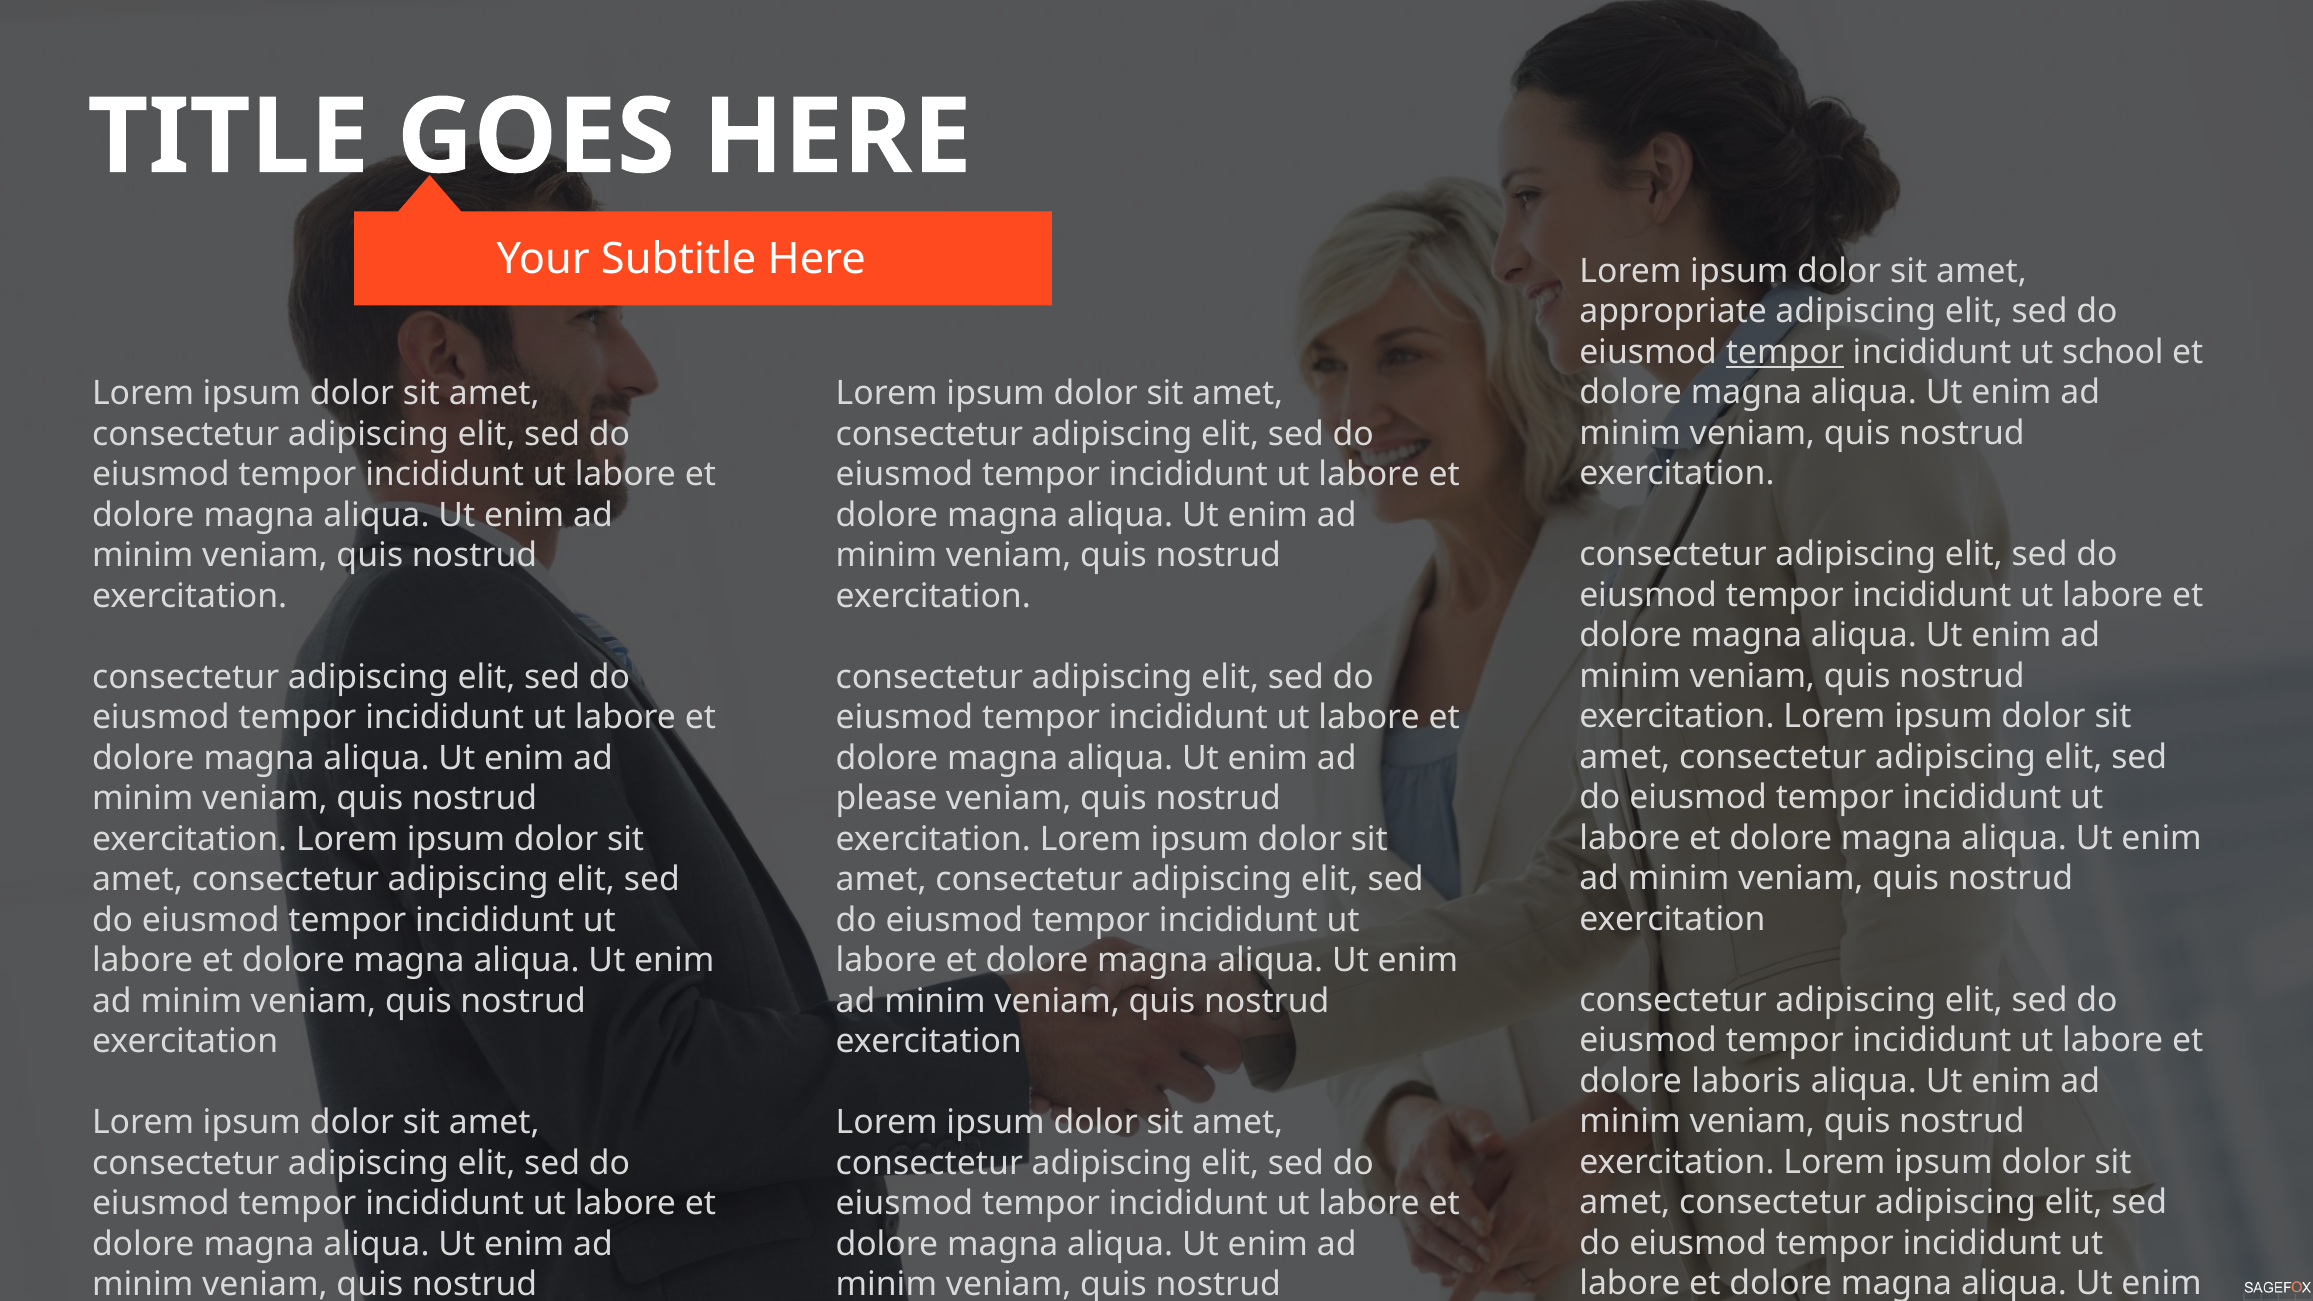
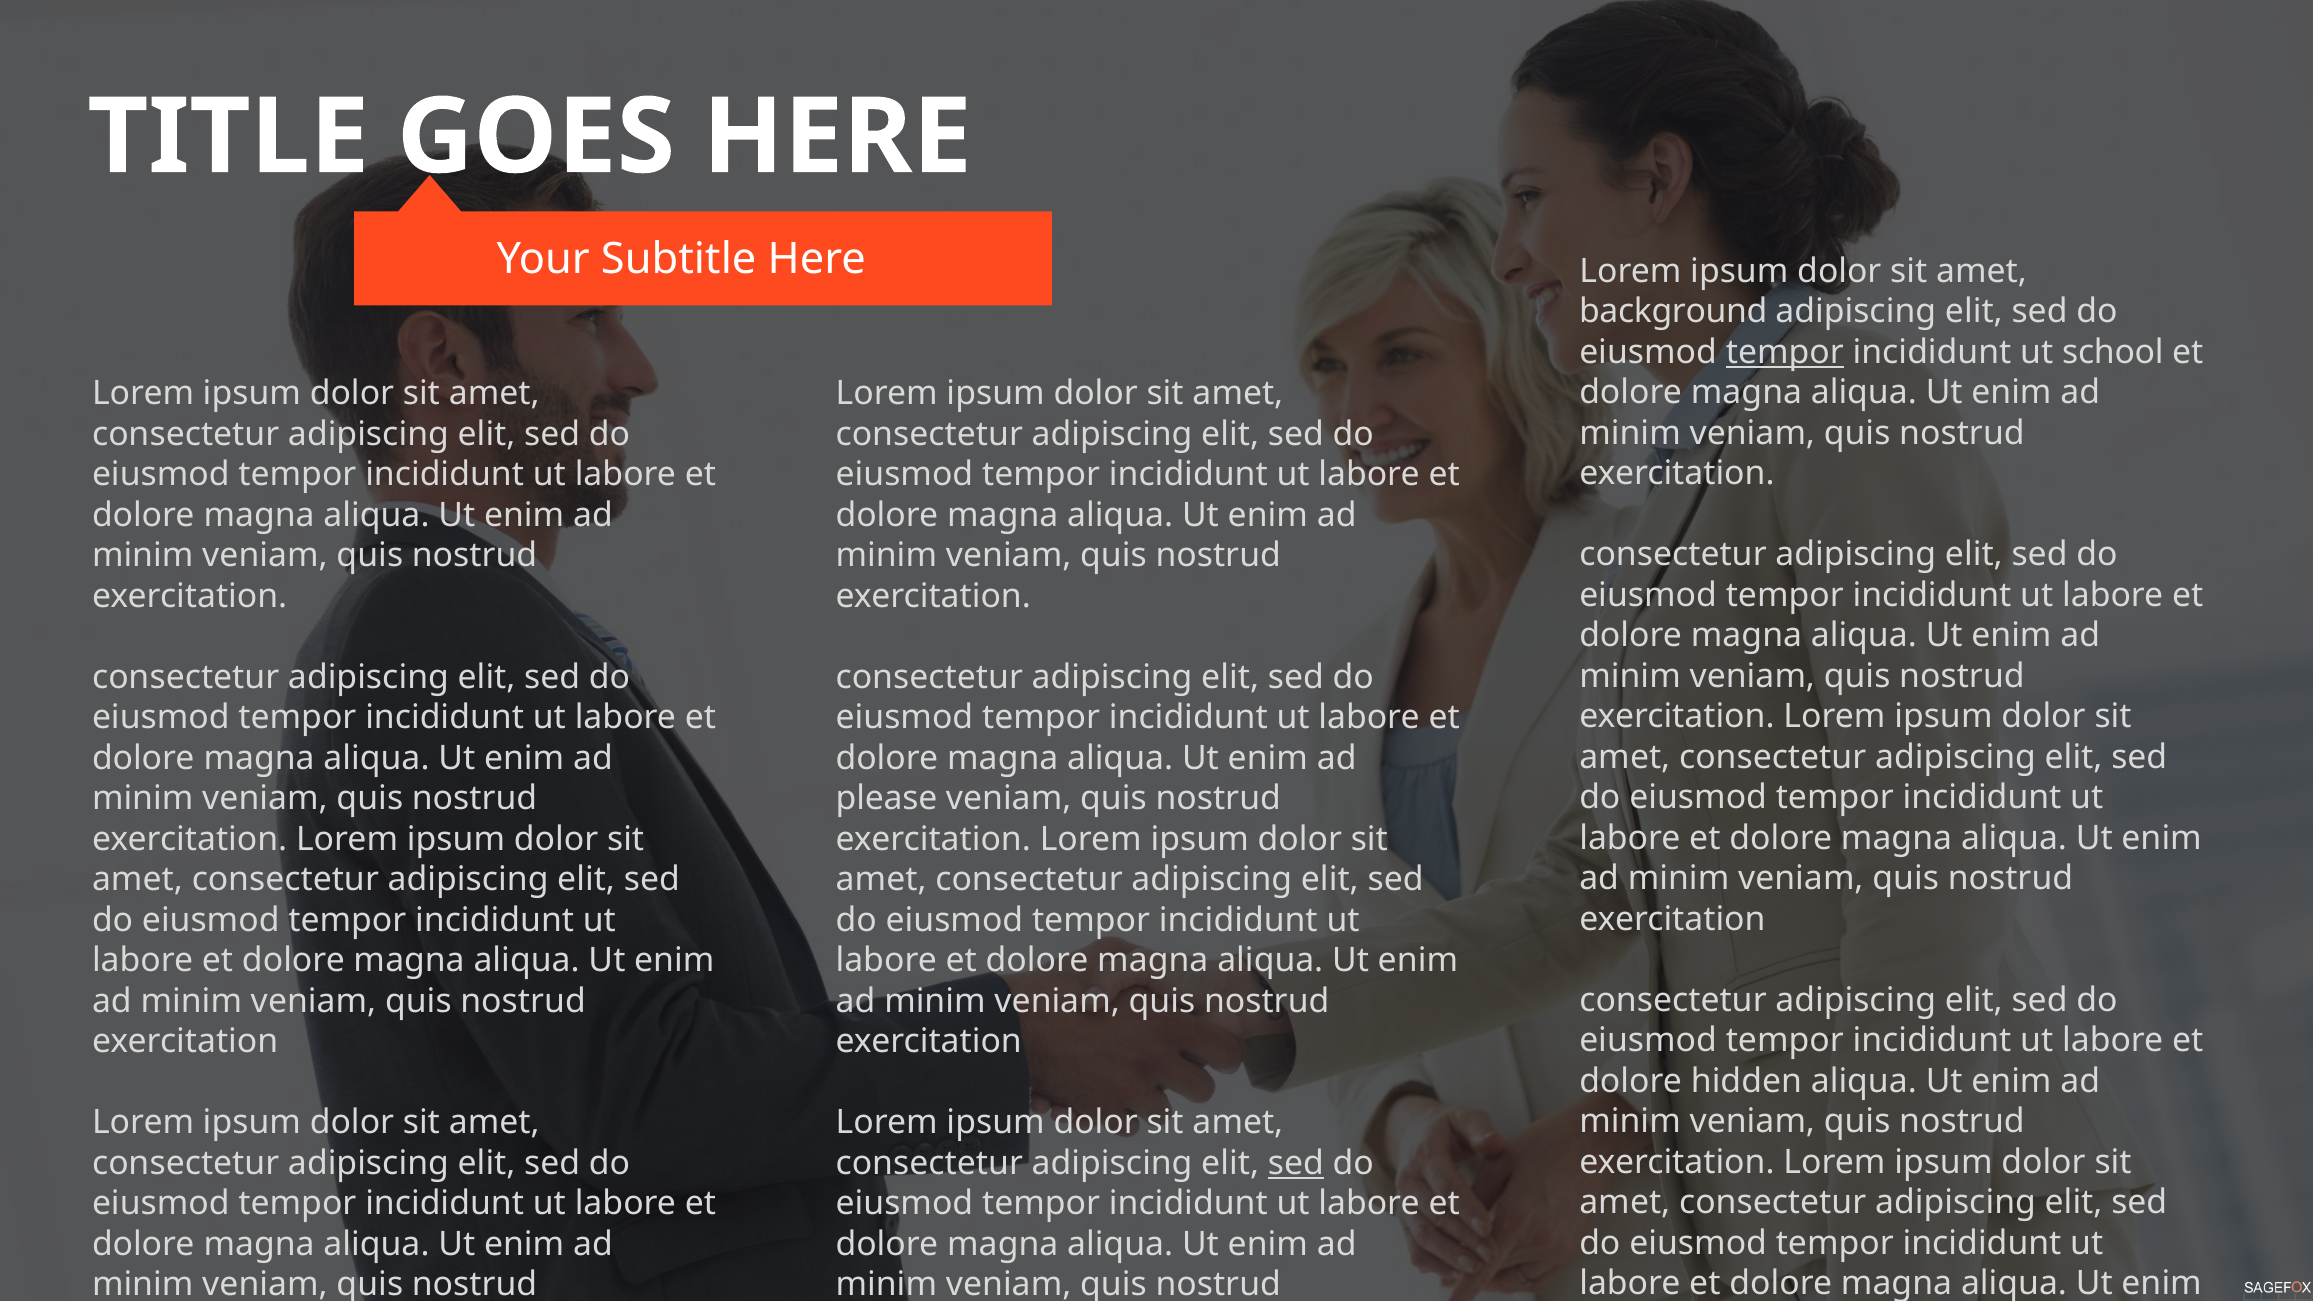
appropriate: appropriate -> background
laboris: laboris -> hidden
sed at (1296, 1163) underline: none -> present
